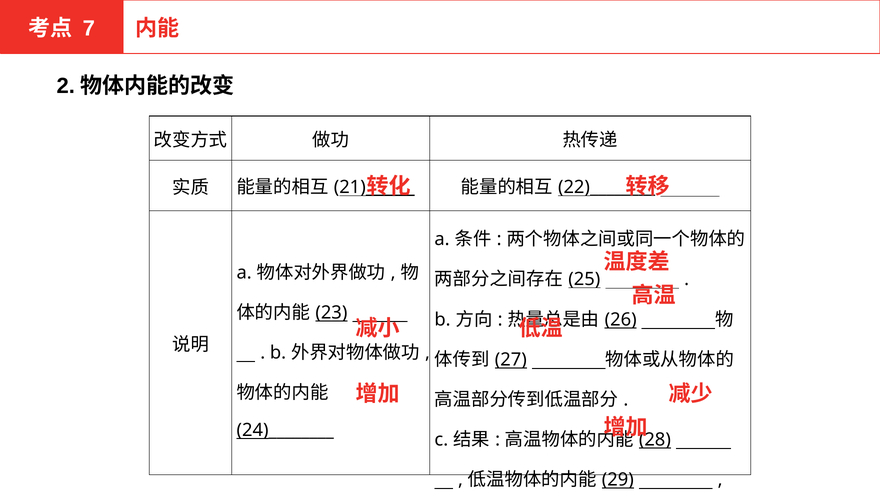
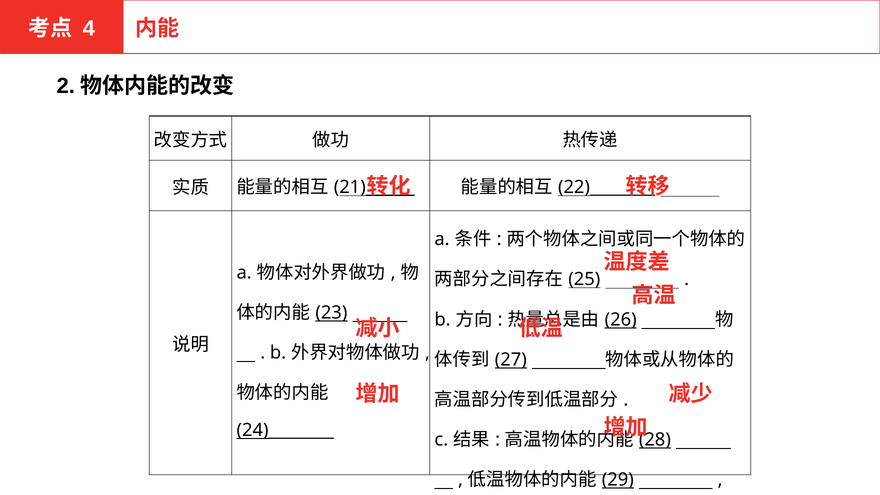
7: 7 -> 4
